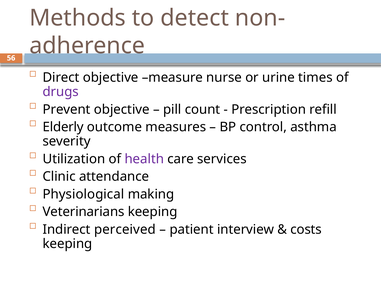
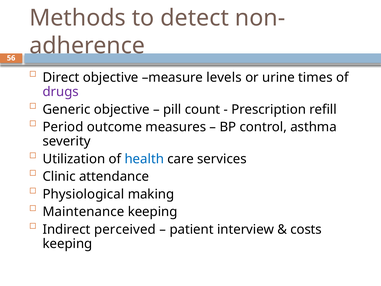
nurse: nurse -> levels
Prevent: Prevent -> Generic
Elderly: Elderly -> Period
health colour: purple -> blue
Veterinarians: Veterinarians -> Maintenance
